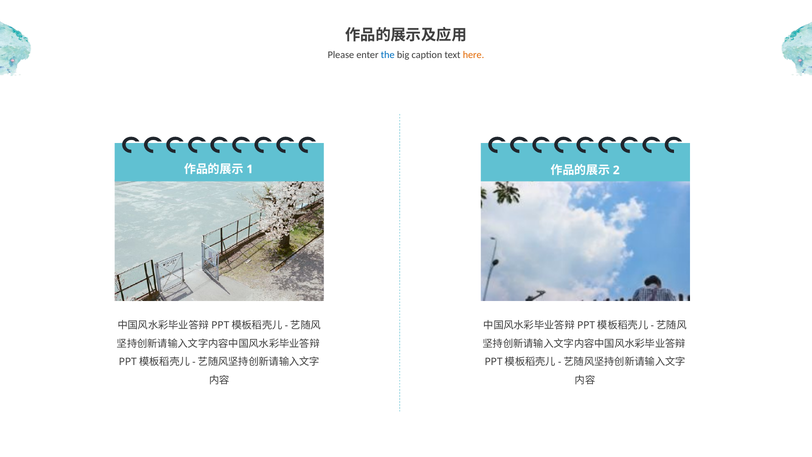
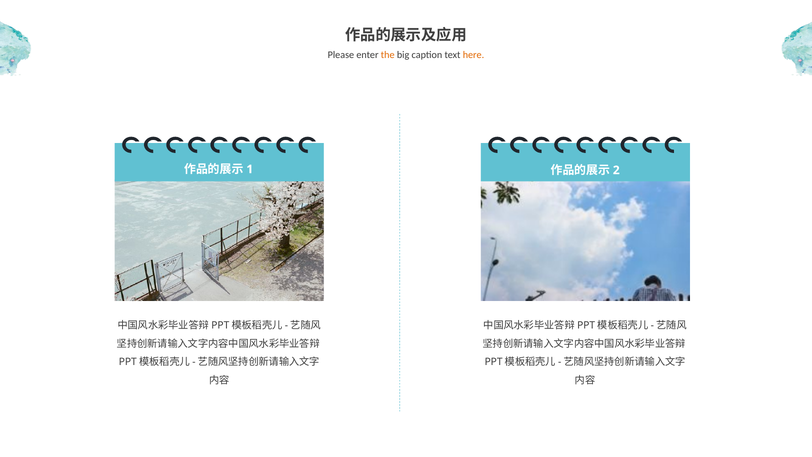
the colour: blue -> orange
